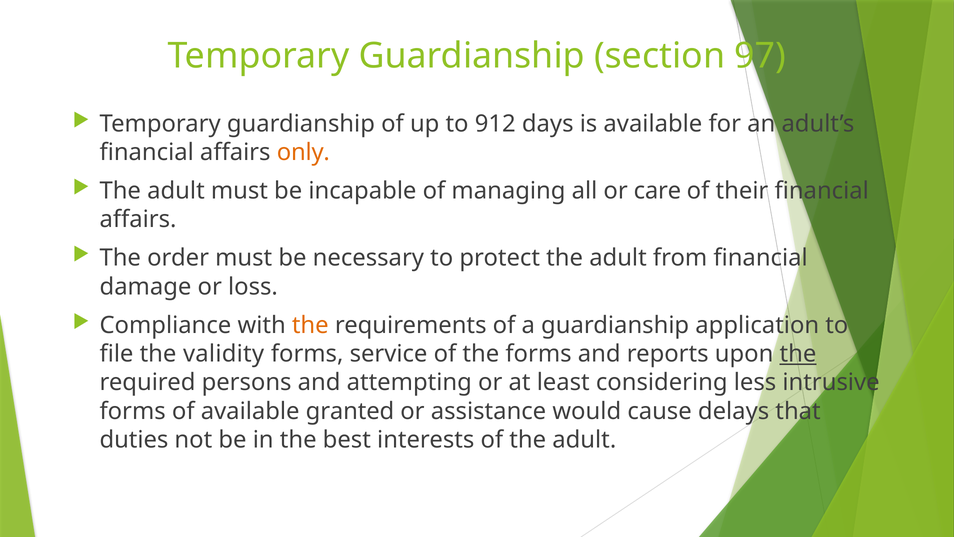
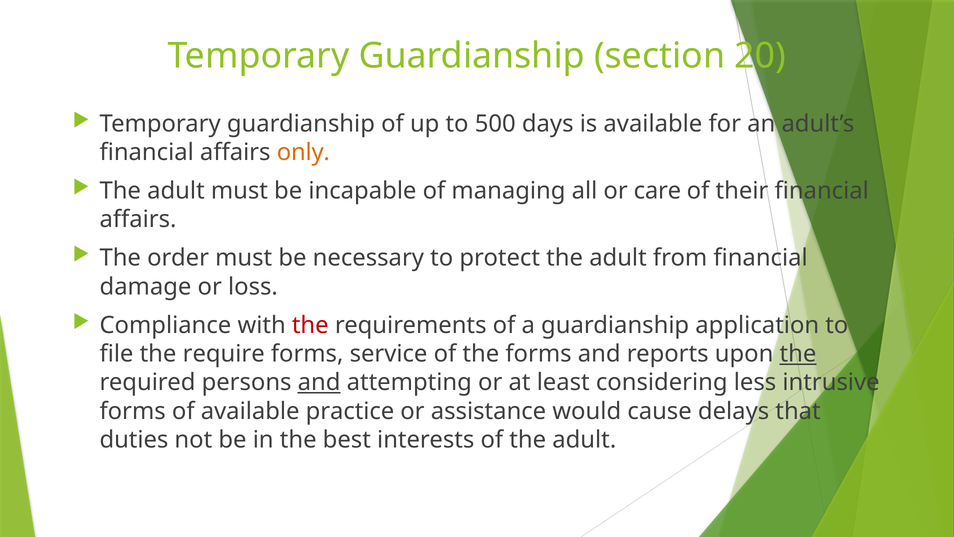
97: 97 -> 20
912: 912 -> 500
the at (310, 325) colour: orange -> red
validity: validity -> require
and at (319, 382) underline: none -> present
granted: granted -> practice
